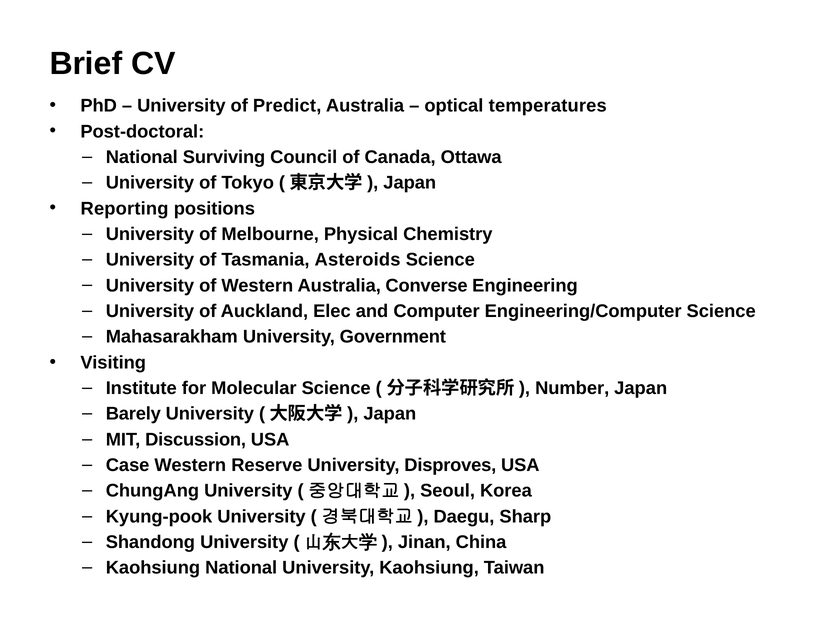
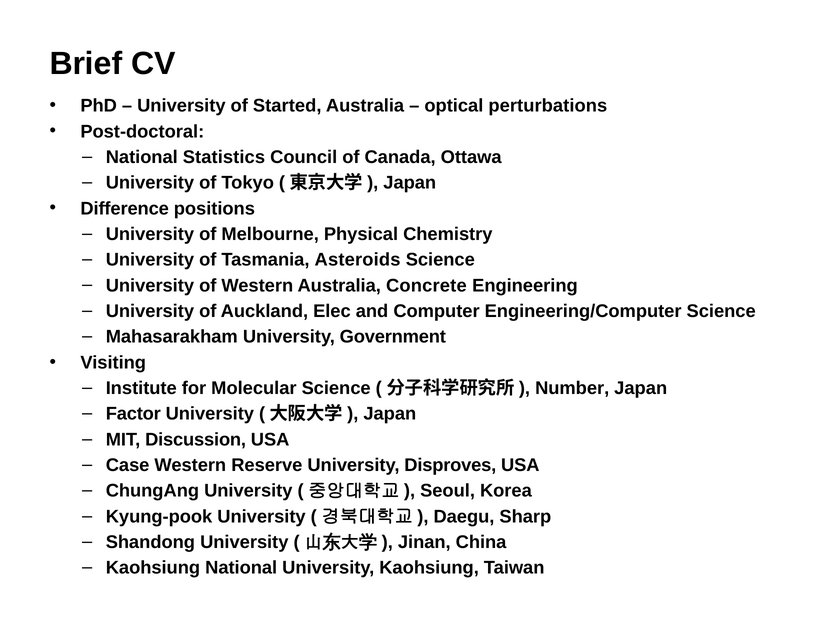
Predict: Predict -> Started
temperatures: temperatures -> perturbations
Surviving: Surviving -> Statistics
Reporting: Reporting -> Difference
Converse: Converse -> Concrete
Barely: Barely -> Factor
